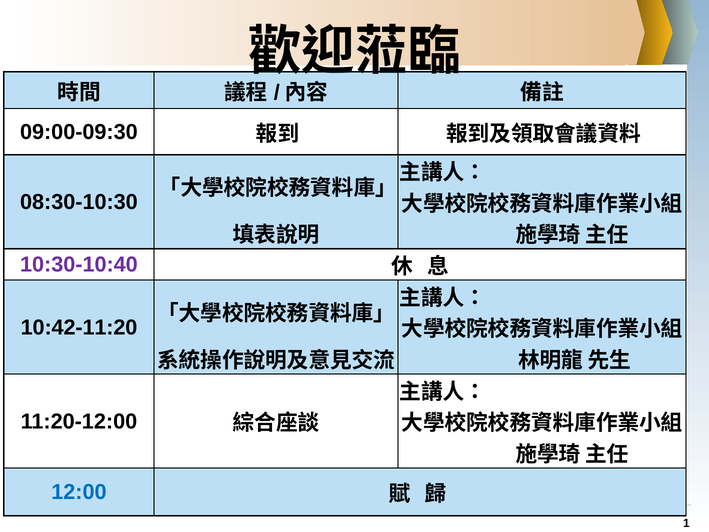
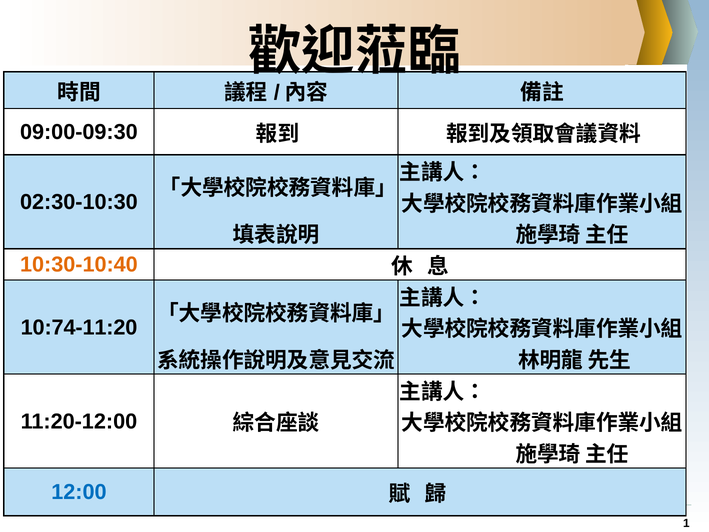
08:30-10:30: 08:30-10:30 -> 02:30-10:30
10:30-10:40 colour: purple -> orange
10:42-11:20: 10:42-11:20 -> 10:74-11:20
